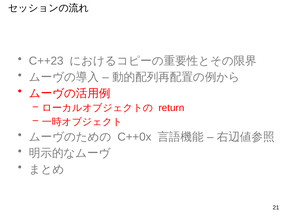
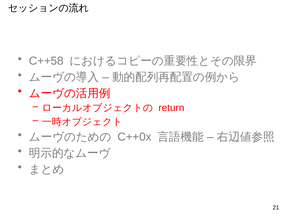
C++23: C++23 -> C++58
